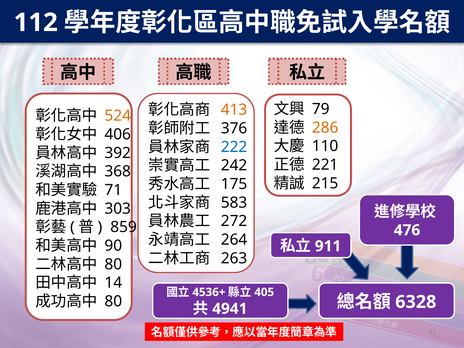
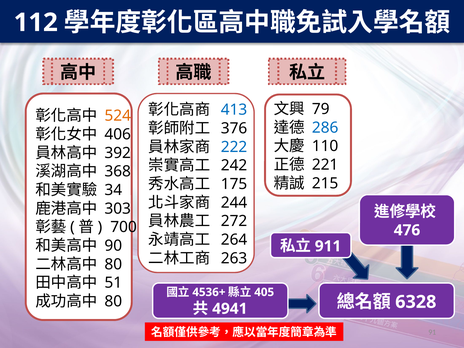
413 colour: orange -> blue
286 colour: orange -> blue
71: 71 -> 34
583: 583 -> 244
859: 859 -> 700
14: 14 -> 51
